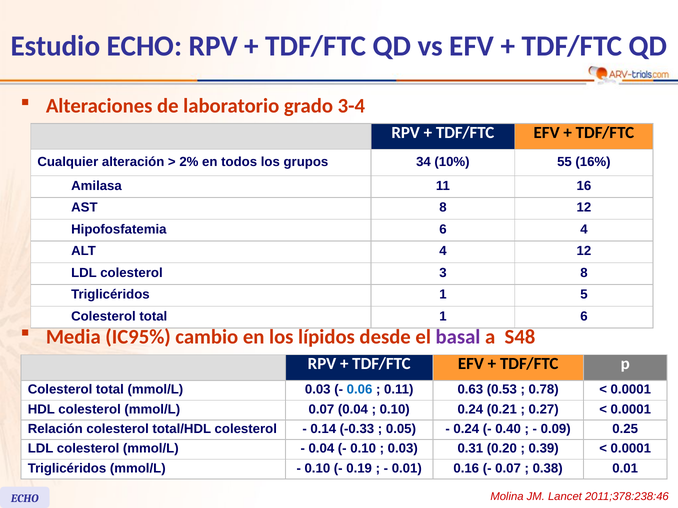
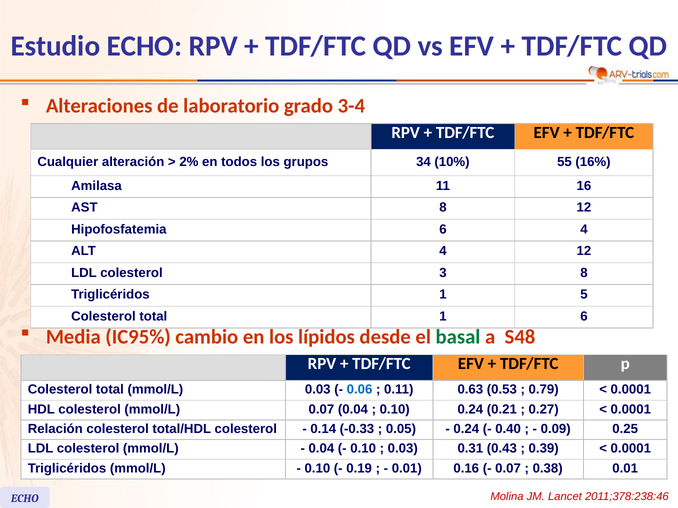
basal colour: purple -> green
0.78: 0.78 -> 0.79
0.20: 0.20 -> 0.43
